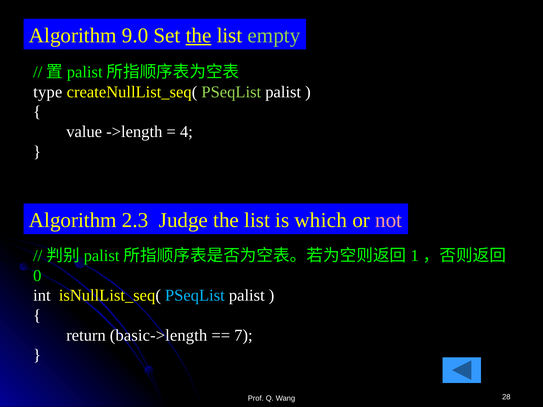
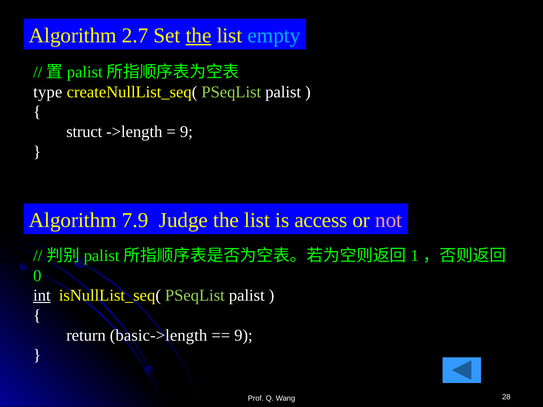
9.0: 9.0 -> 2.7
empty colour: light green -> light blue
value: value -> struct
4 at (186, 132): 4 -> 9
2.3: 2.3 -> 7.9
which: which -> access
int underline: none -> present
PSeqList at (195, 296) colour: light blue -> light green
7 at (243, 335): 7 -> 9
